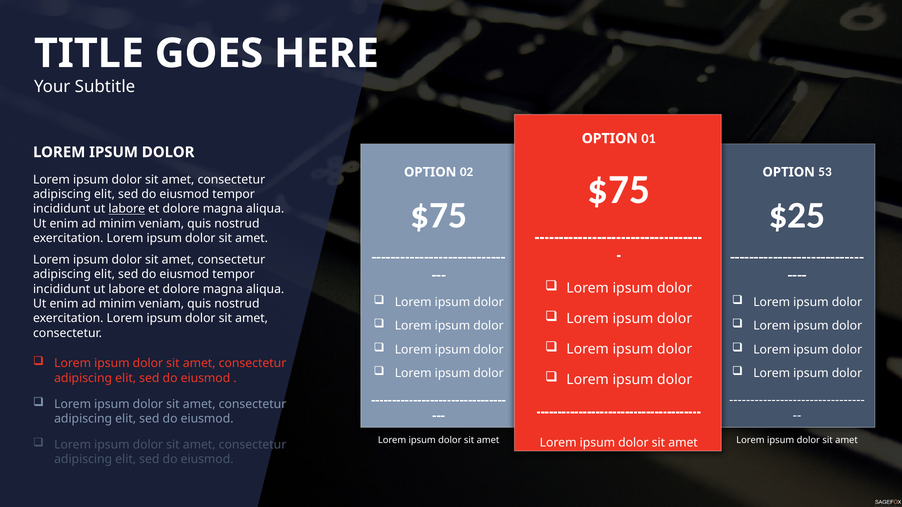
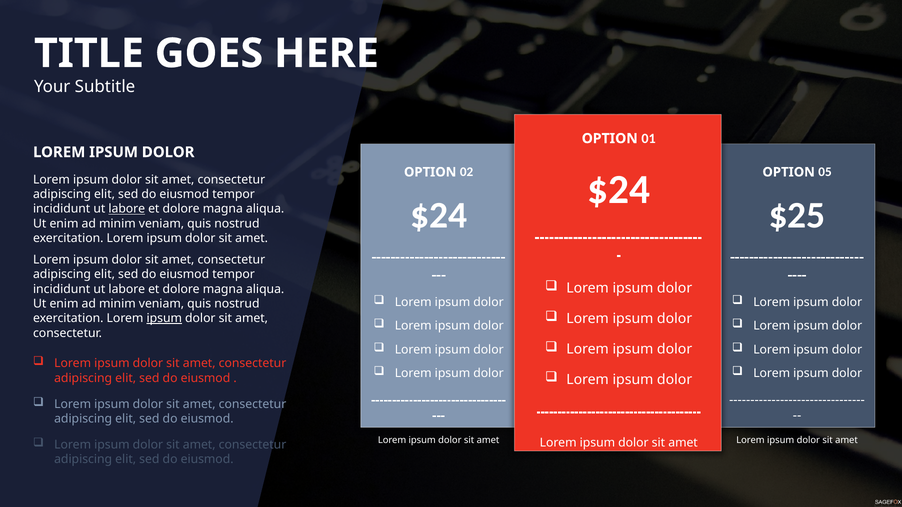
53: 53 -> 05
$75 at (619, 190): $75 -> $24
$75 at (439, 216): $75 -> $24
ipsum at (164, 319) underline: none -> present
